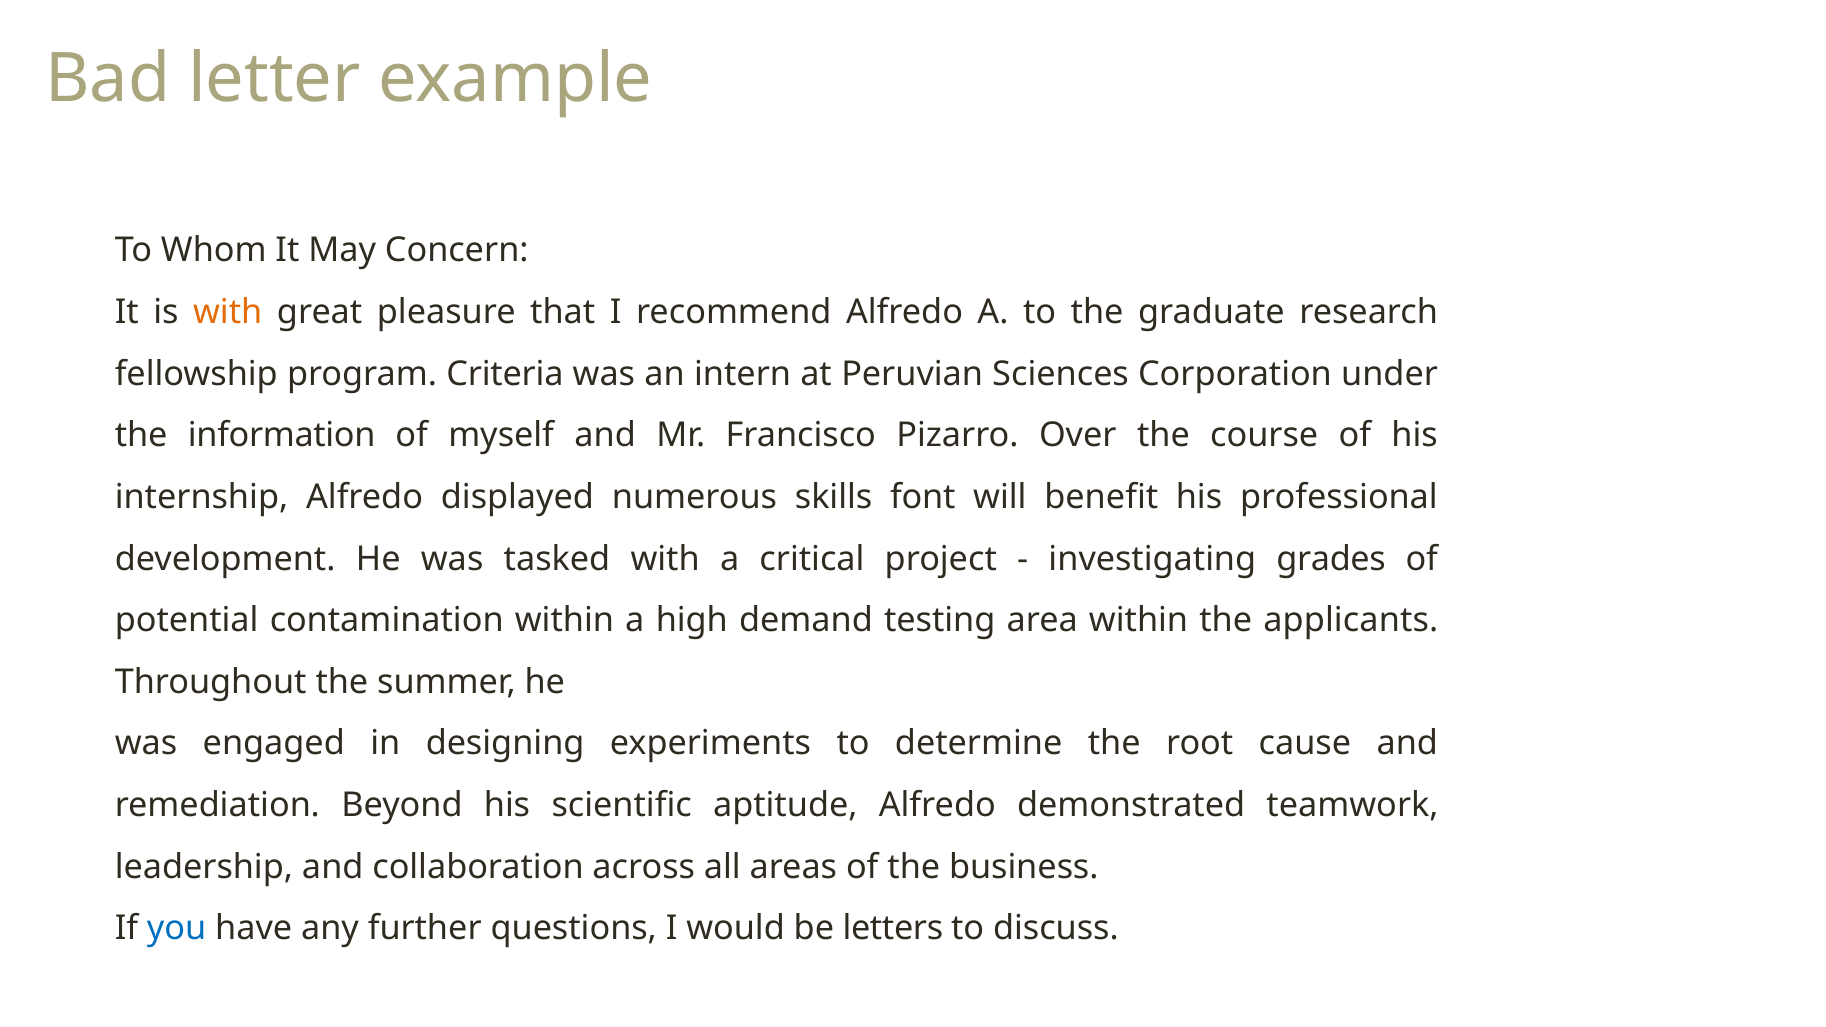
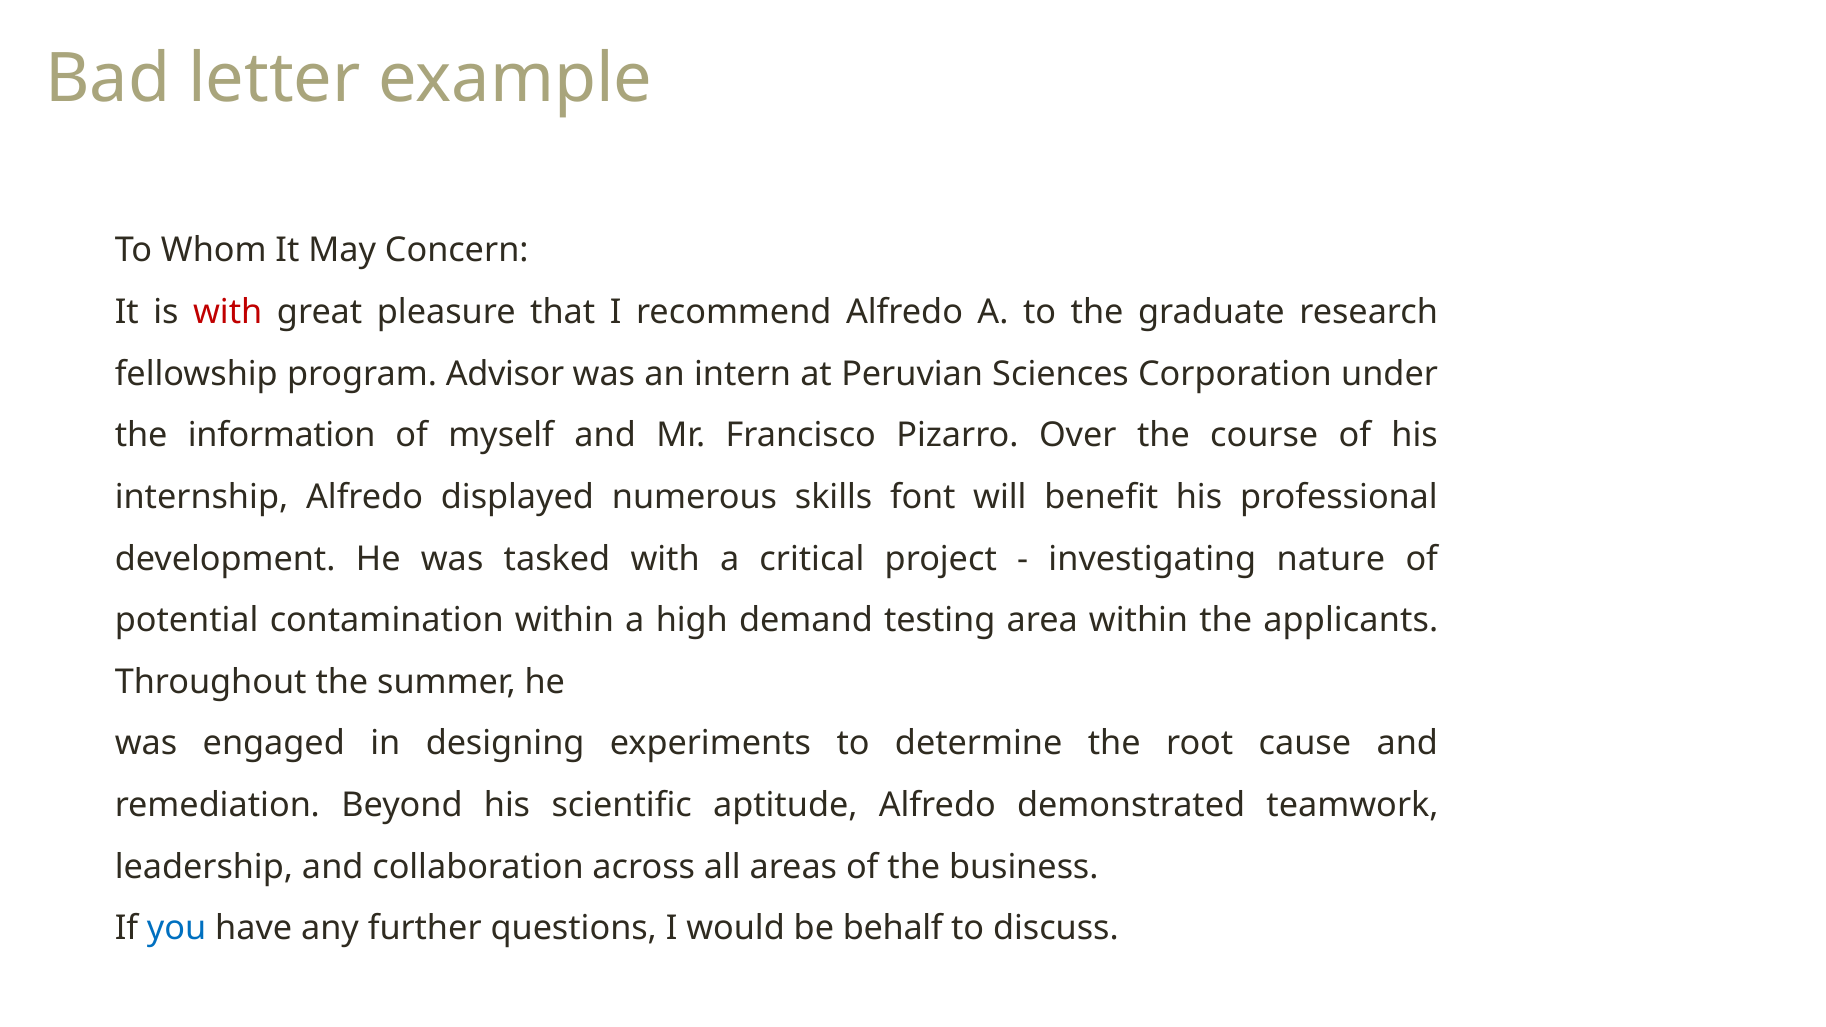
with at (228, 312) colour: orange -> red
Criteria: Criteria -> Advisor
grades: grades -> nature
letters: letters -> behalf
